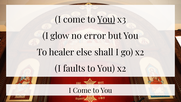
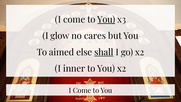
error: error -> cares
healer: healer -> aimed
shall underline: none -> present
faults: faults -> inner
